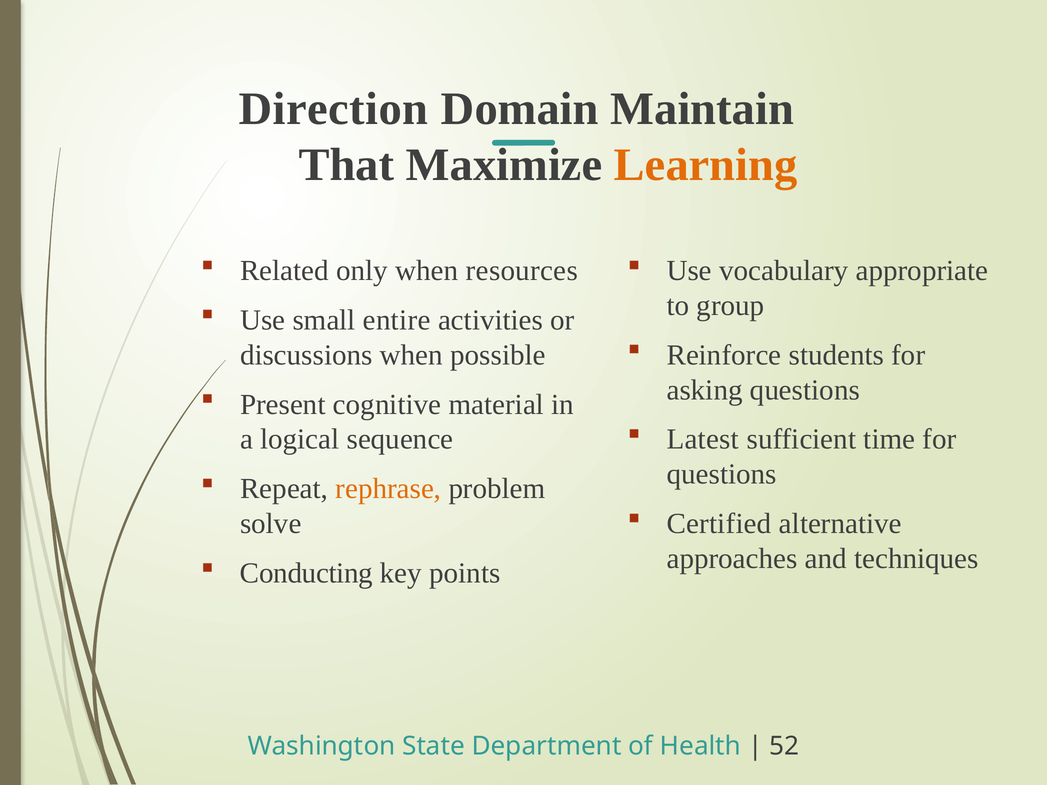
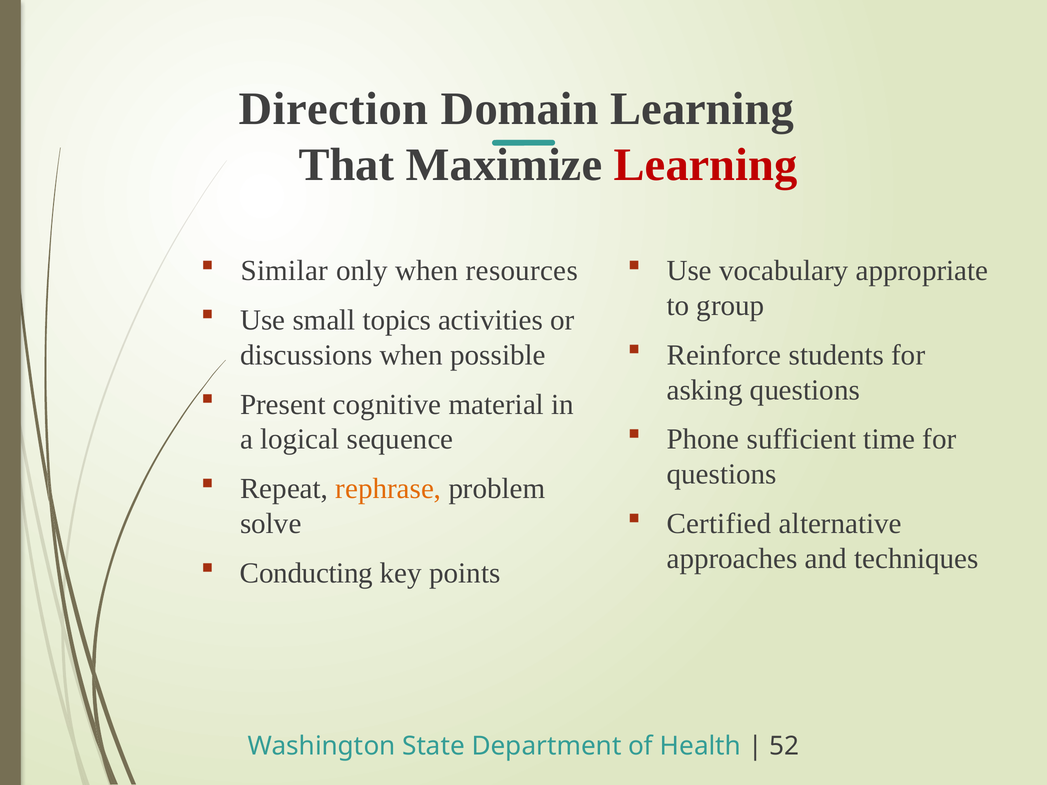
Domain Maintain: Maintain -> Learning
Learning at (706, 165) colour: orange -> red
Related: Related -> Similar
entire: entire -> topics
Latest: Latest -> Phone
